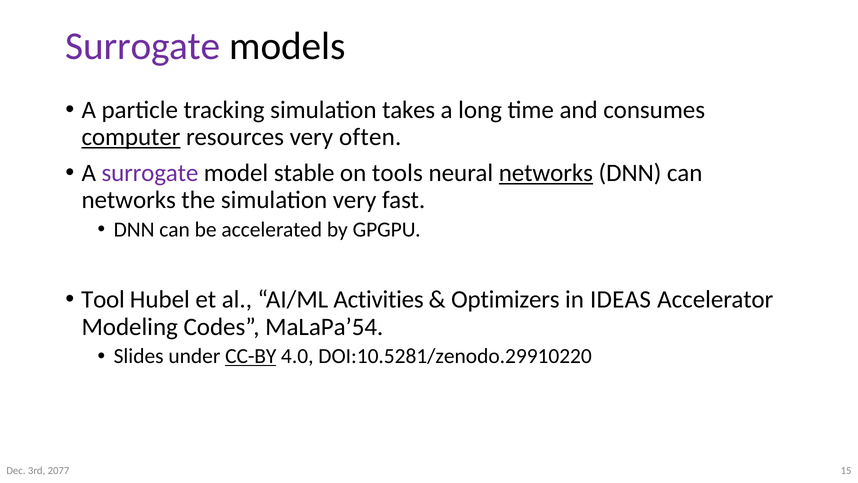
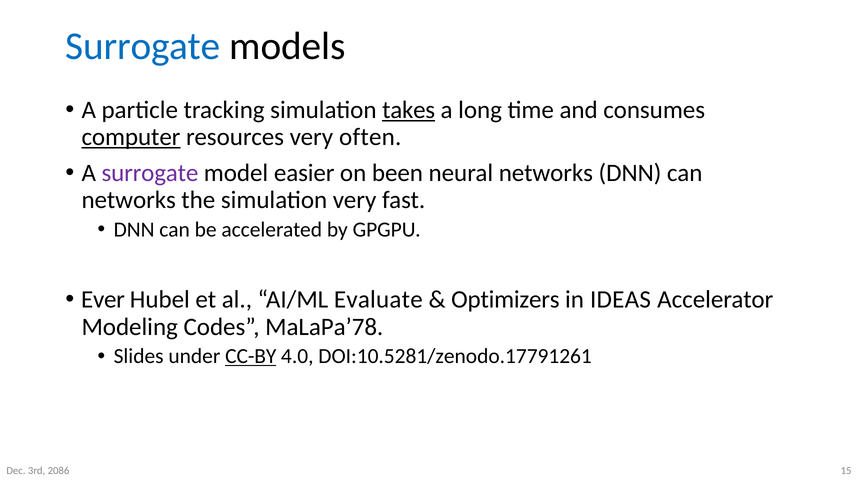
Surrogate at (143, 46) colour: purple -> blue
takes underline: none -> present
stable: stable -> easier
tools: tools -> been
networks at (546, 173) underline: present -> none
Tool: Tool -> Ever
Activities: Activities -> Evaluate
MaLaPa’54: MaLaPa’54 -> MaLaPa’78
DOI:10.5281/zenodo.29910220: DOI:10.5281/zenodo.29910220 -> DOI:10.5281/zenodo.17791261
2077: 2077 -> 2086
